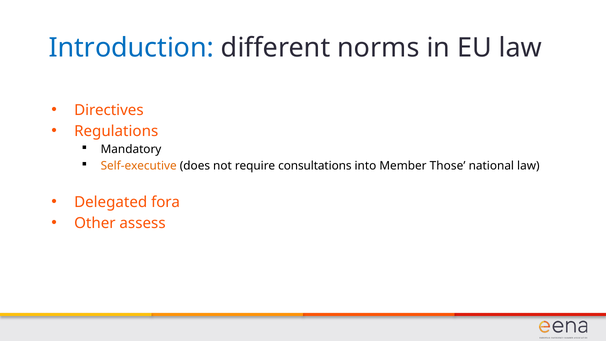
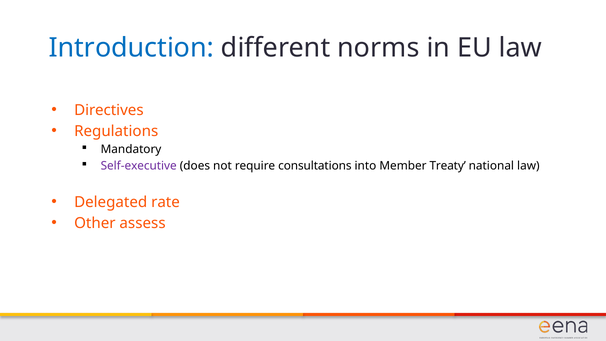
Self-executive colour: orange -> purple
Those: Those -> Treaty
fora: fora -> rate
